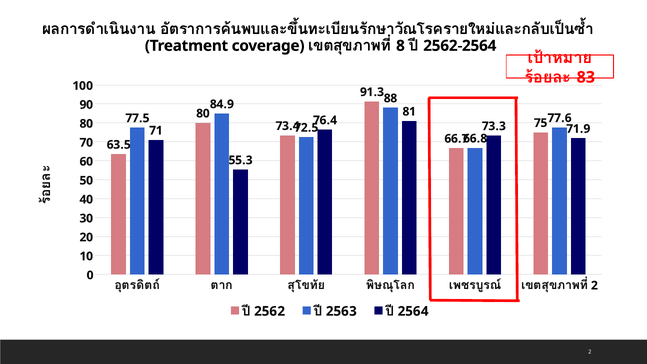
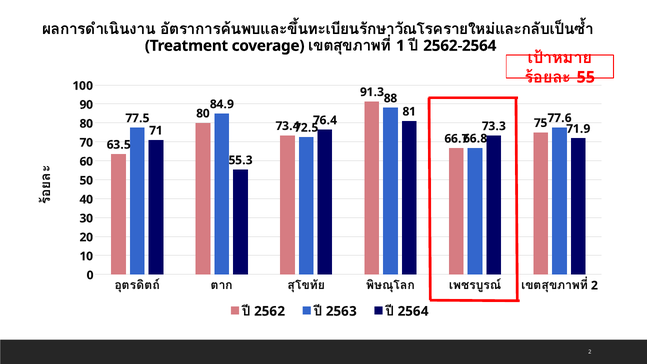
8: 8 -> 1
83: 83 -> 55
